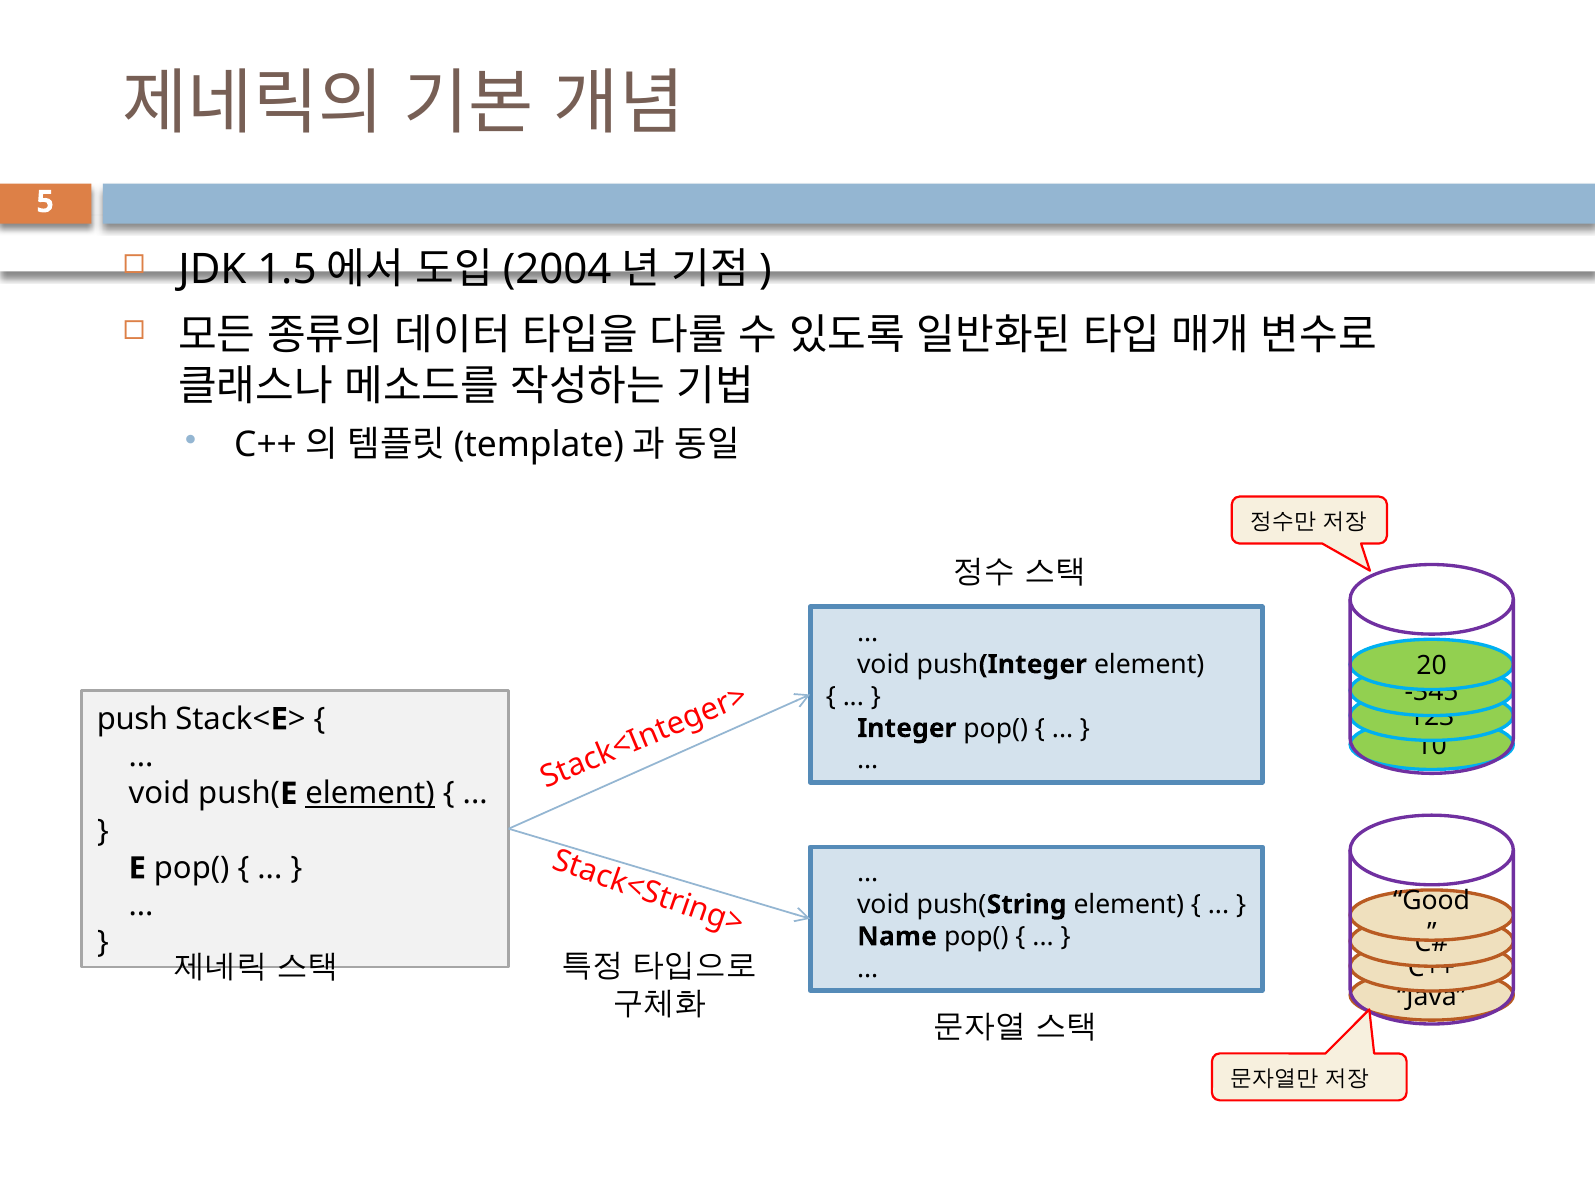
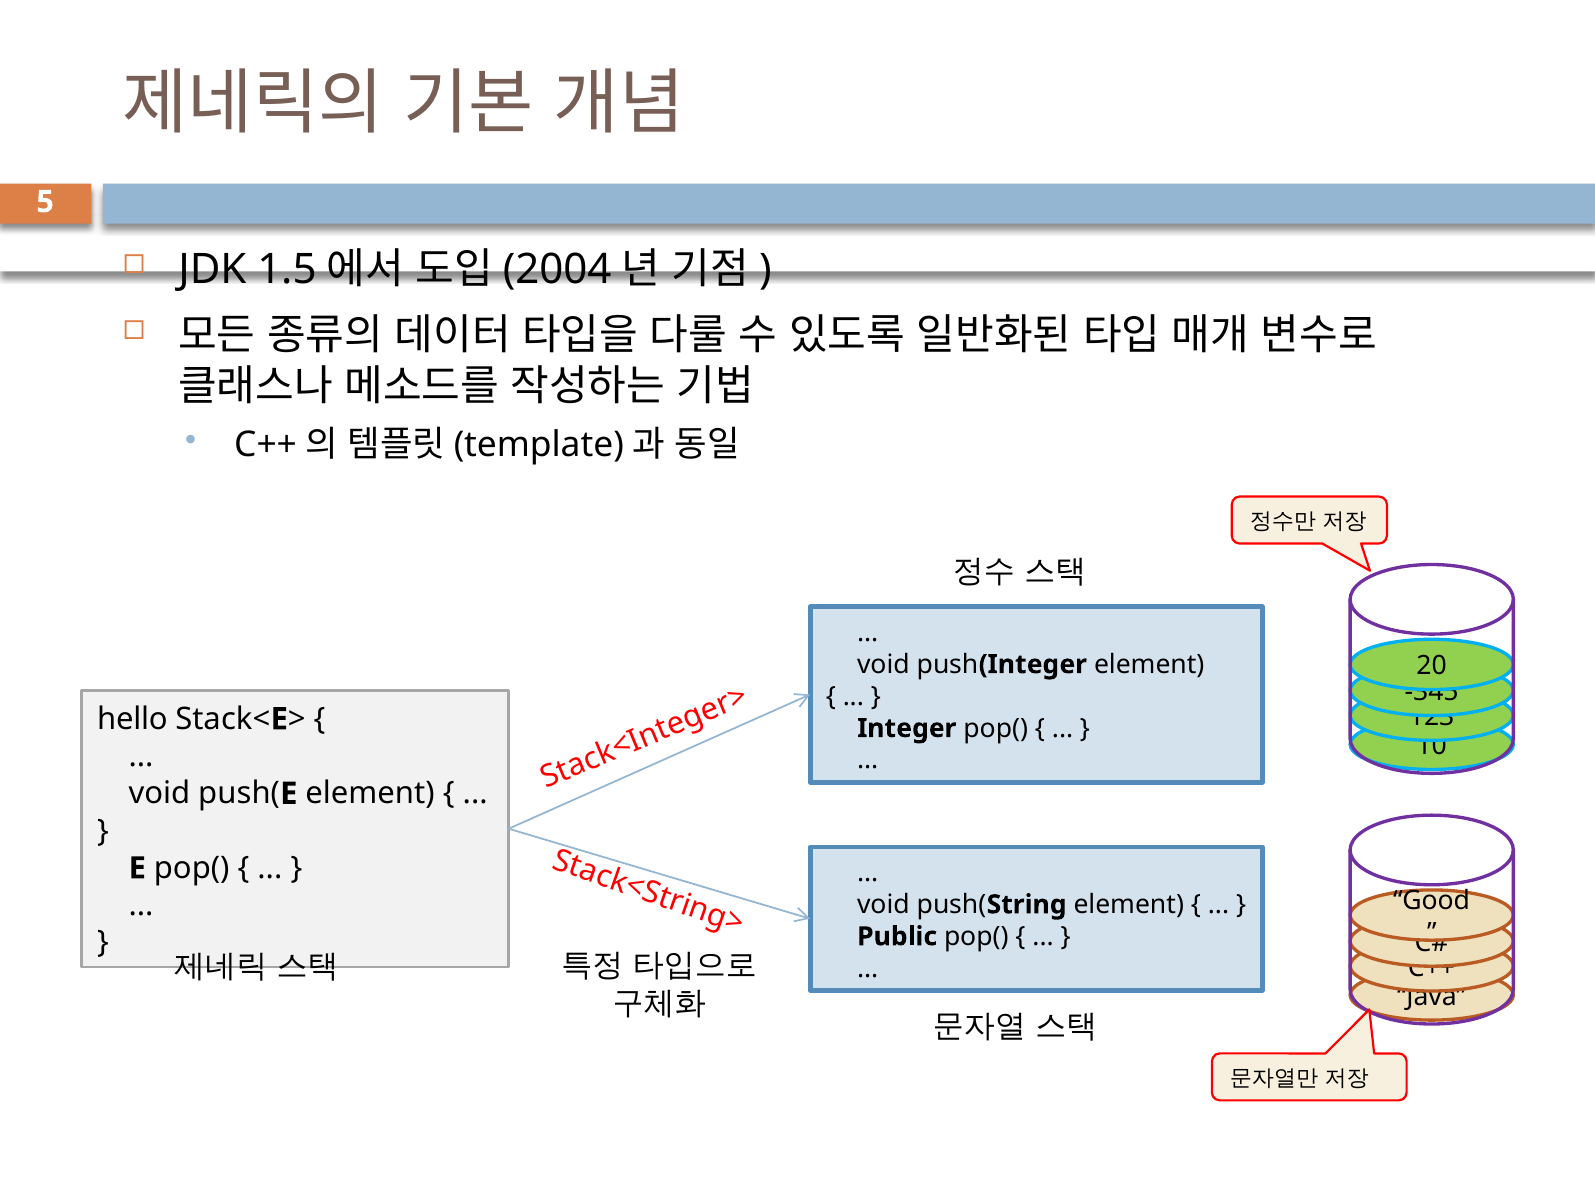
push: push -> hello
element at (370, 793) underline: present -> none
Name: Name -> Public
